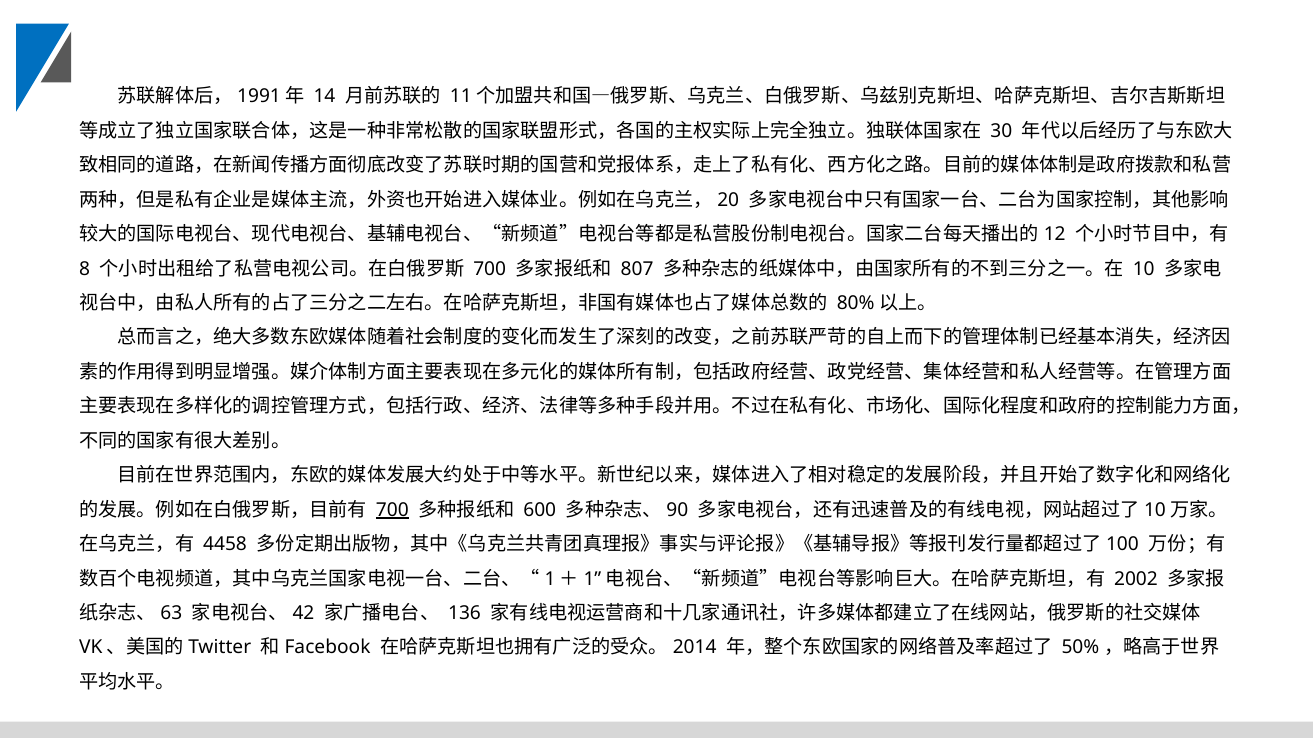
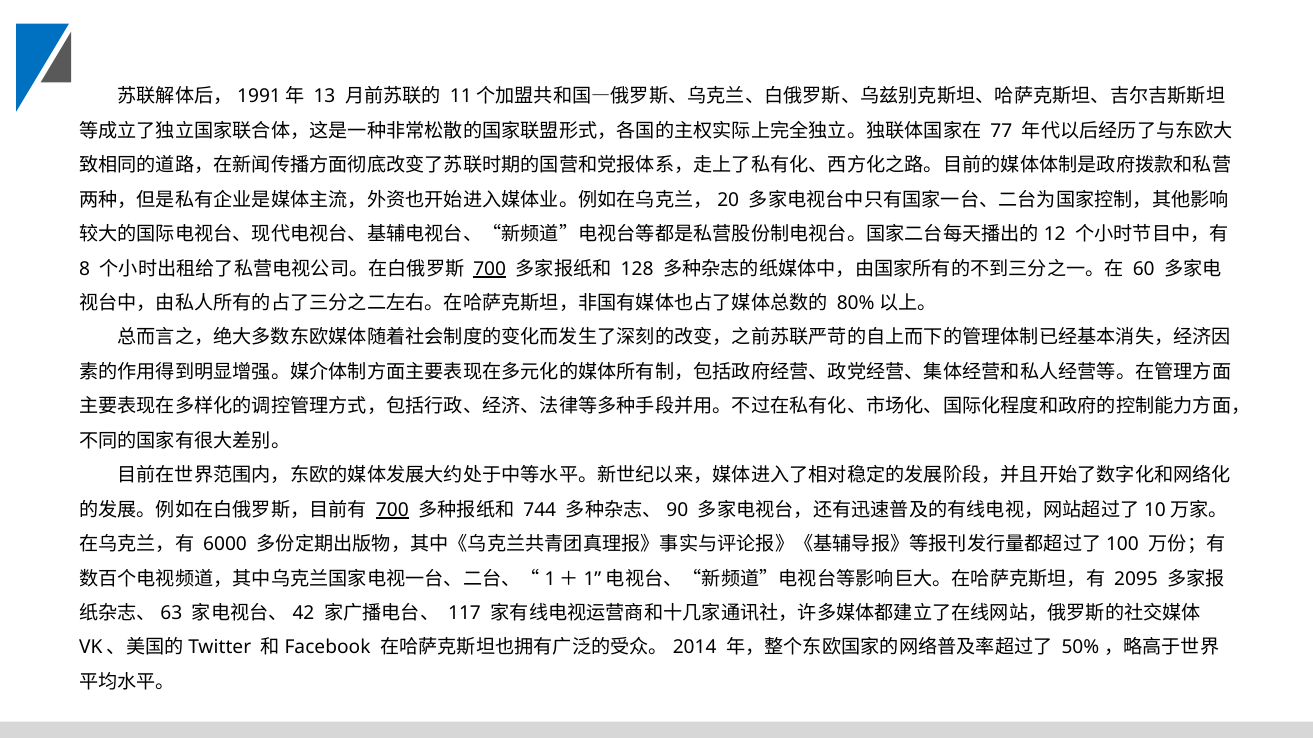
14: 14 -> 13
30: 30 -> 77
700 at (490, 269) underline: none -> present
807: 807 -> 128
10: 10 -> 60
600: 600 -> 744
4458: 4458 -> 6000
2002: 2002 -> 2095
136: 136 -> 117
